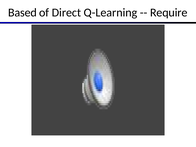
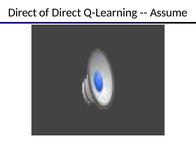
Based at (22, 13): Based -> Direct
Require: Require -> Assume
